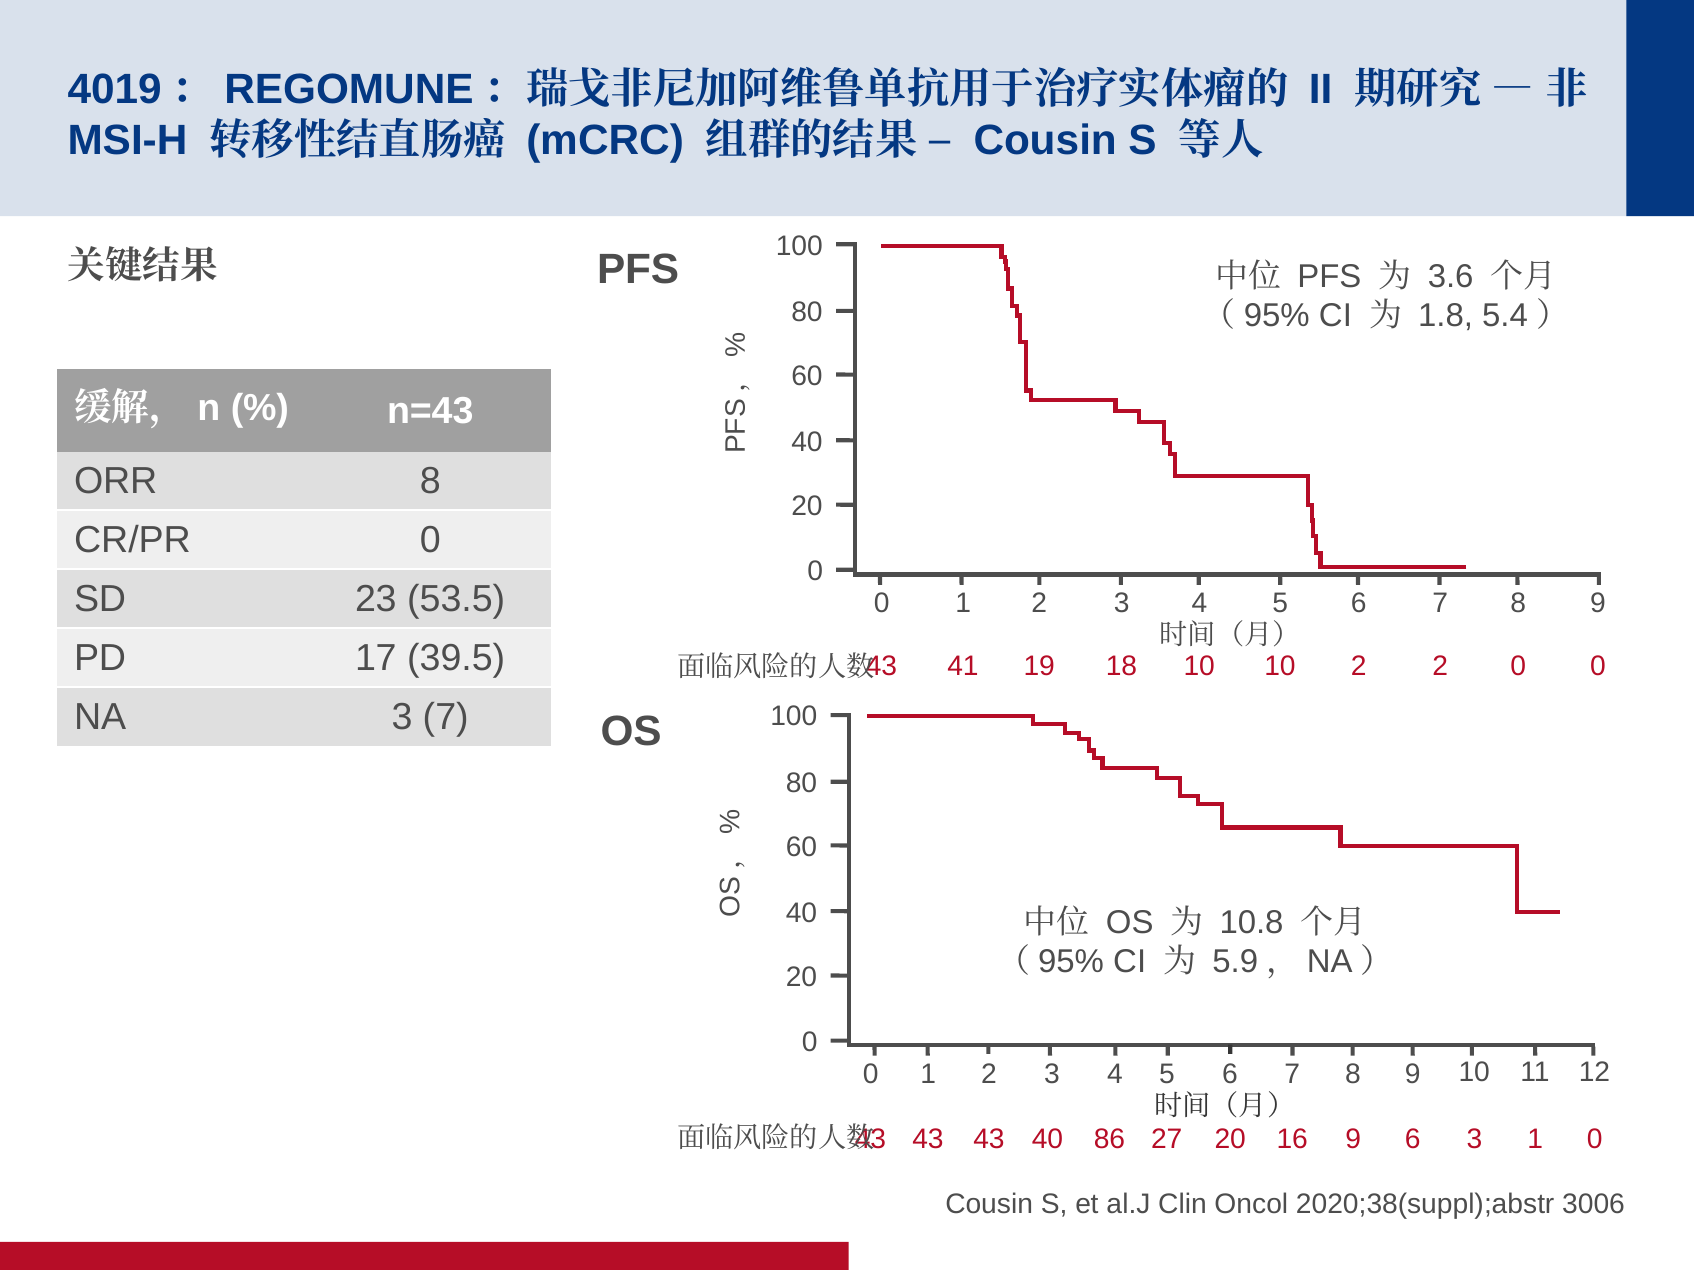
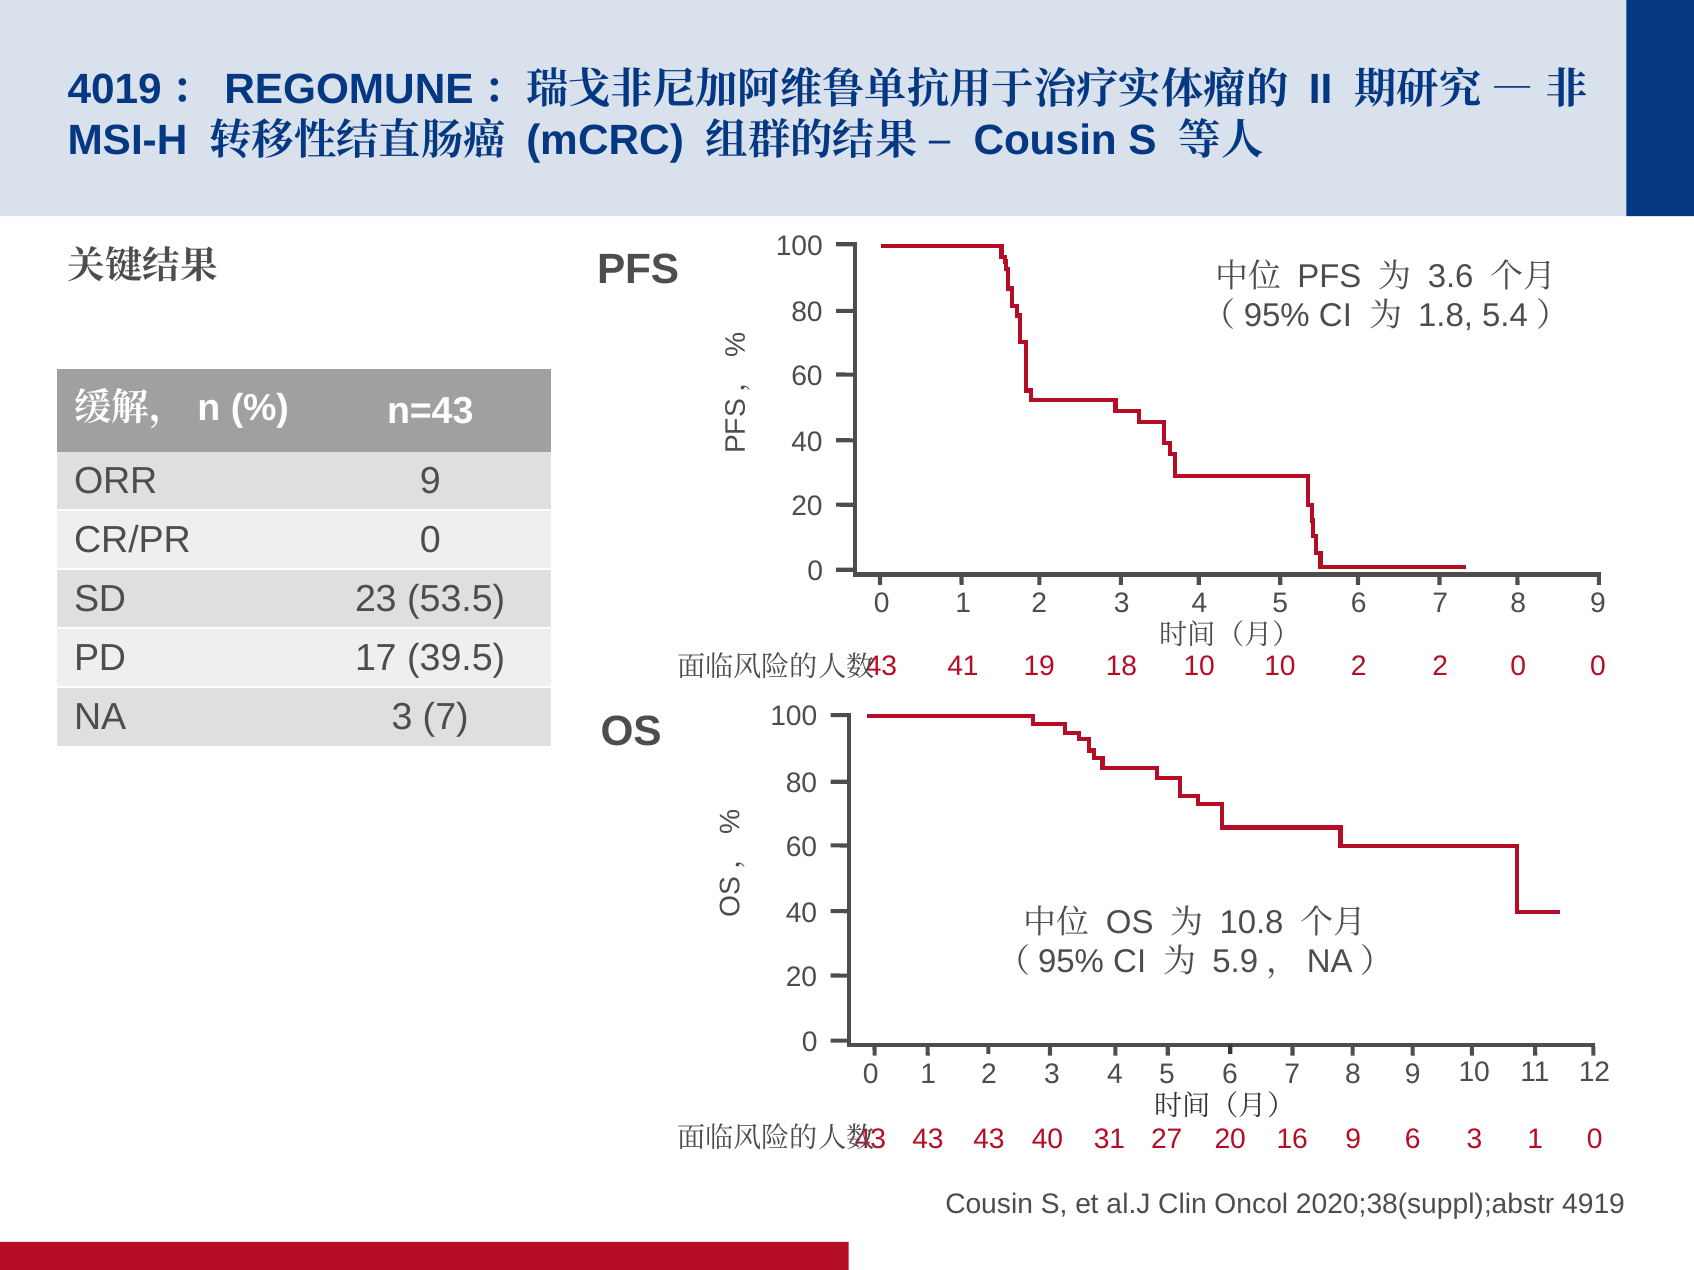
ORR 8: 8 -> 9
86: 86 -> 31
3006: 3006 -> 4919
